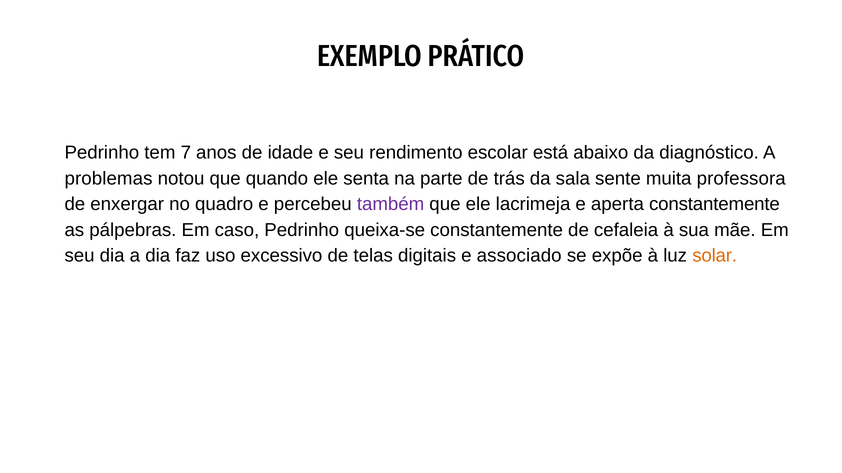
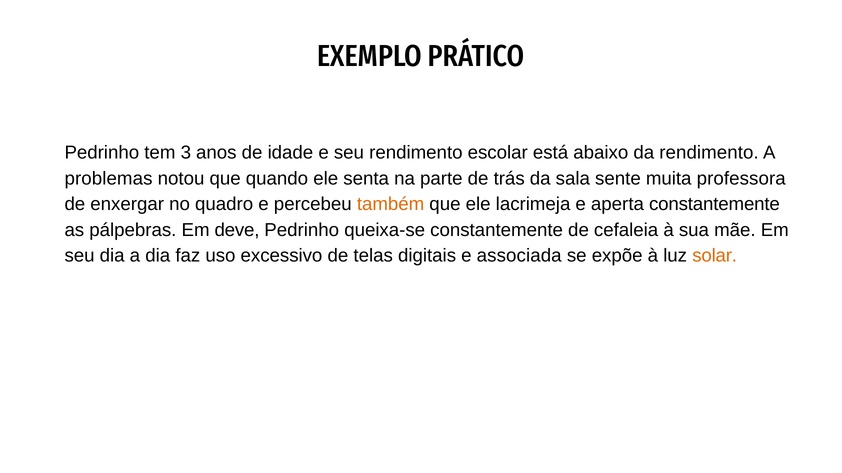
7: 7 -> 3
da diagnóstico: diagnóstico -> rendimento
também colour: purple -> orange
caso: caso -> deve
associado: associado -> associada
